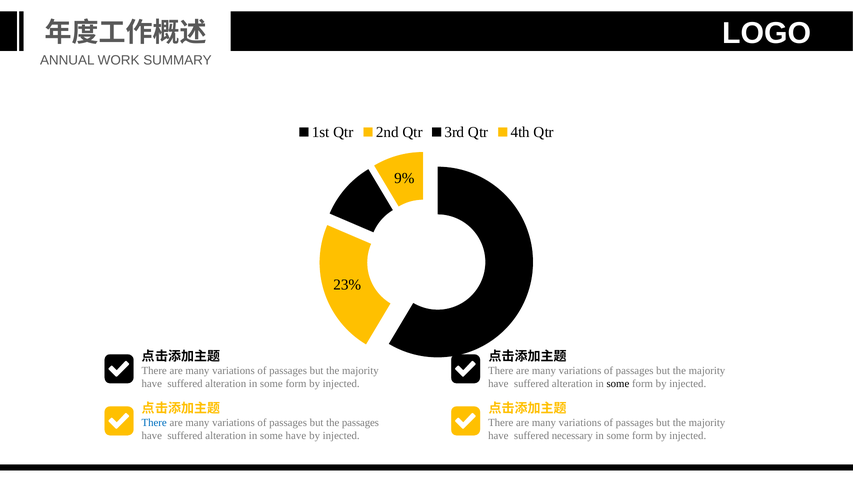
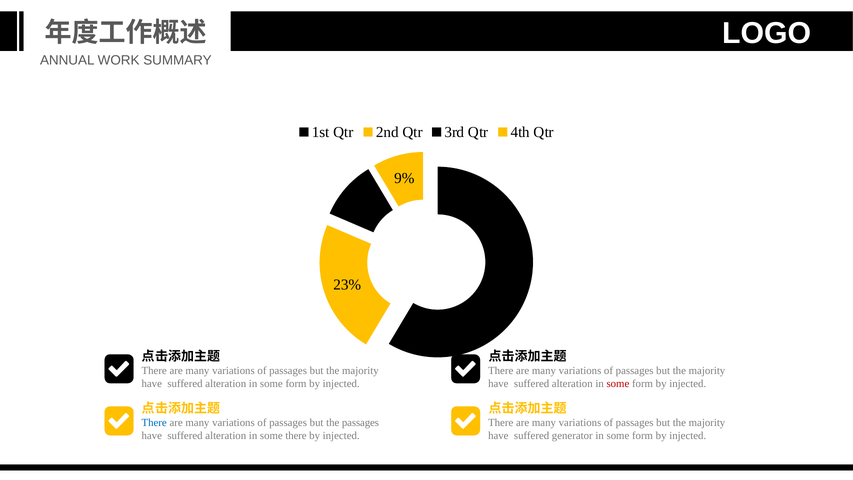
some at (618, 384) colour: black -> red
some have: have -> there
necessary: necessary -> generator
